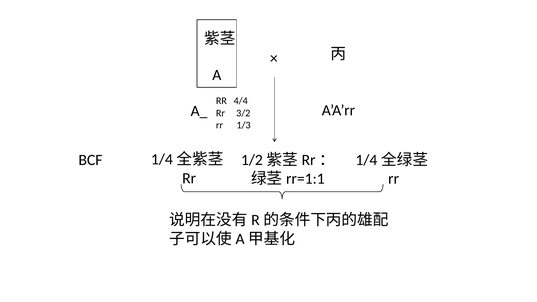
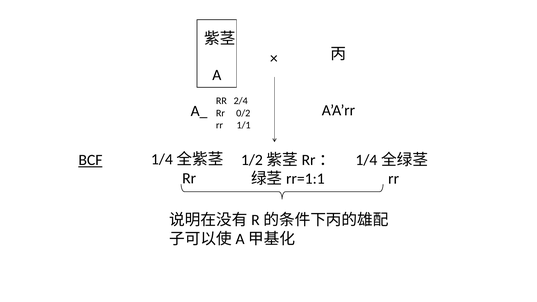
4/4: 4/4 -> 2/4
3/2: 3/2 -> 0/2
1/3: 1/3 -> 1/1
BCF underline: none -> present
